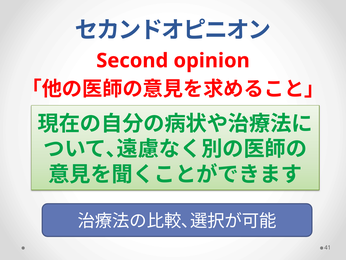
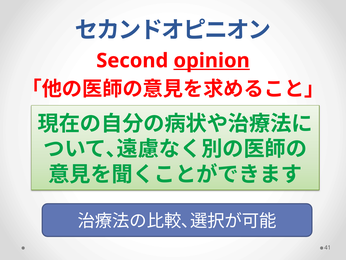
opinion underline: none -> present
